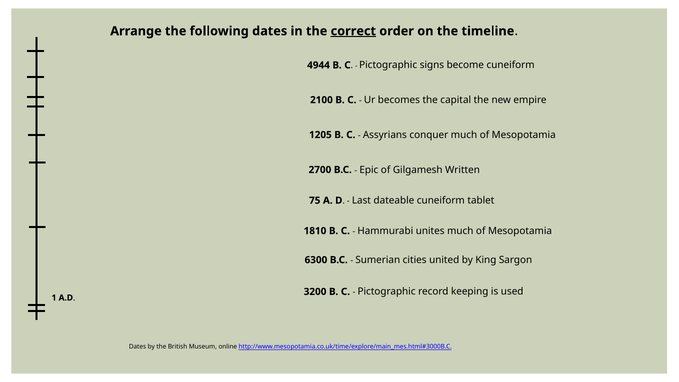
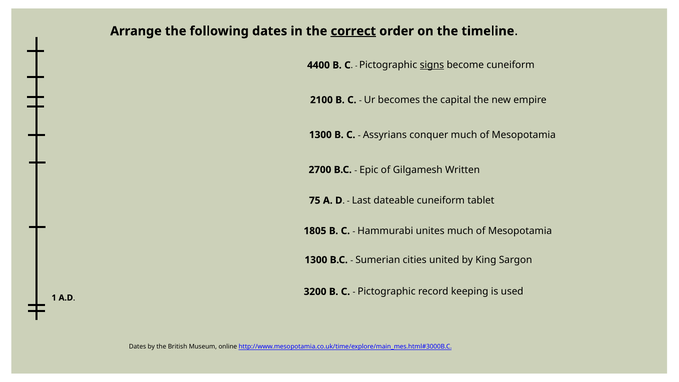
4944: 4944 -> 4400
signs underline: none -> present
1205 at (320, 135): 1205 -> 1300
1810: 1810 -> 1805
6300 at (316, 260): 6300 -> 1300
